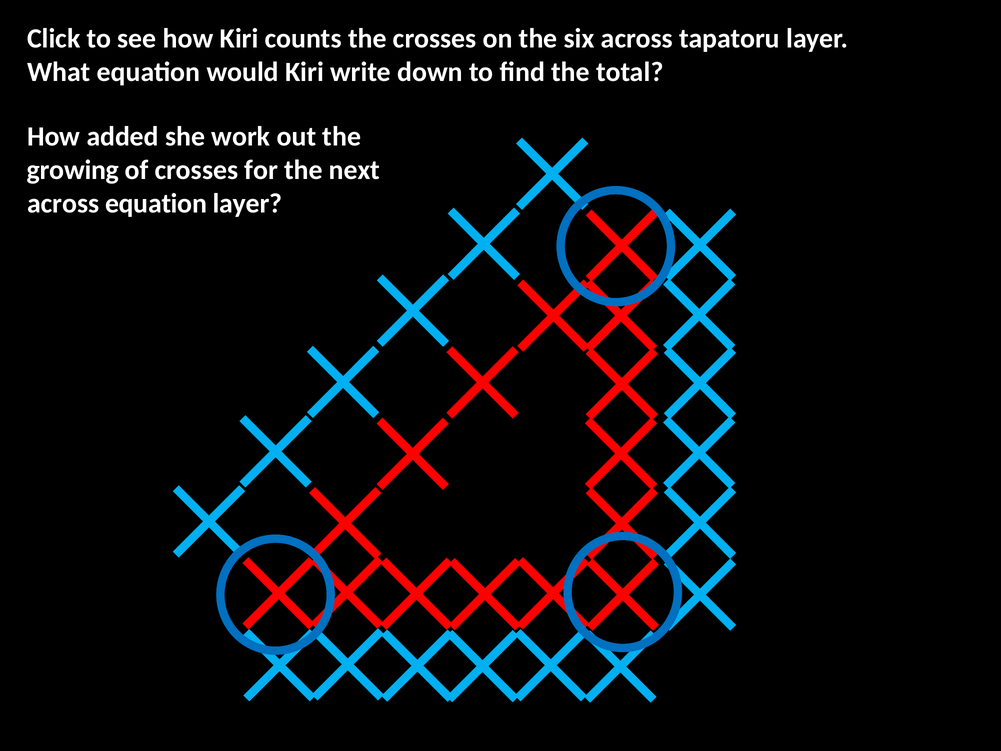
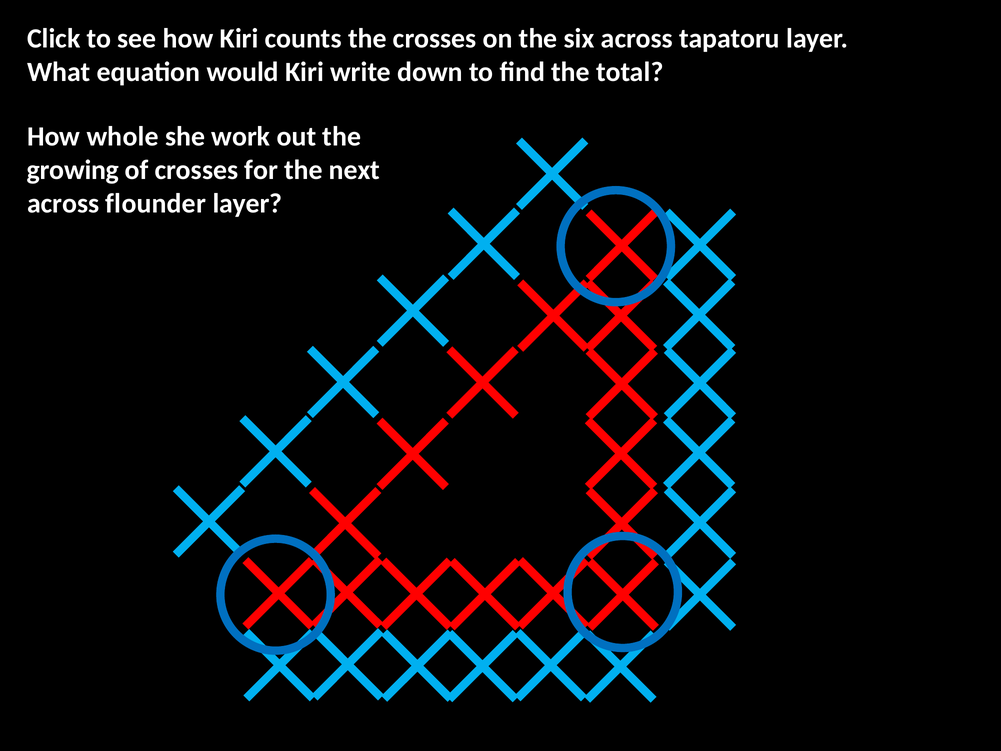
added: added -> whole
across equation: equation -> flounder
